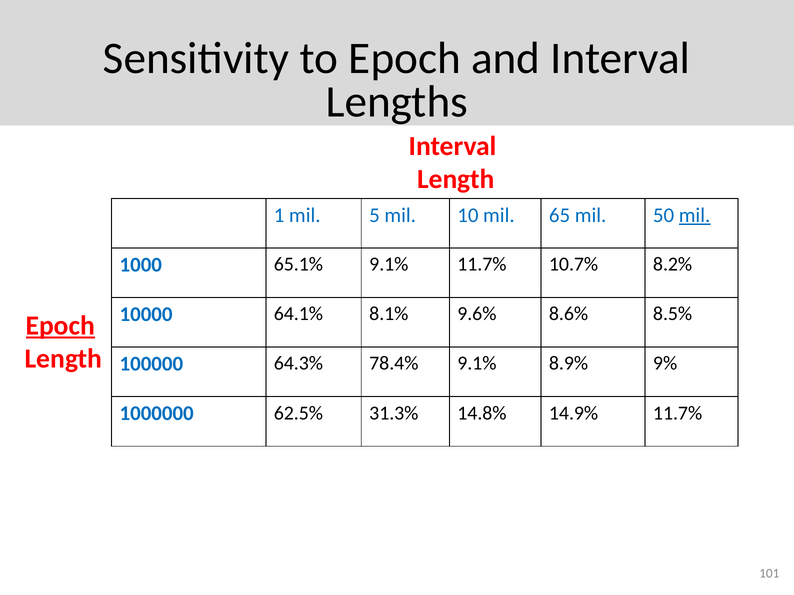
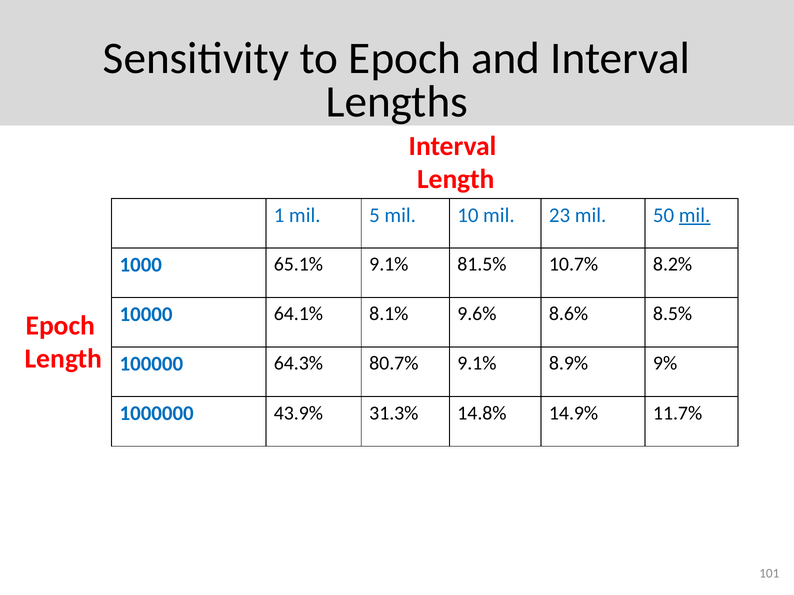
65: 65 -> 23
9.1% 11.7%: 11.7% -> 81.5%
Epoch at (60, 326) underline: present -> none
78.4%: 78.4% -> 80.7%
62.5%: 62.5% -> 43.9%
